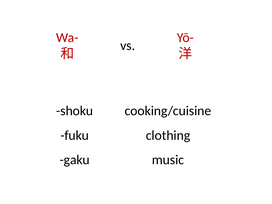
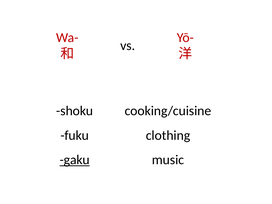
gaku underline: none -> present
